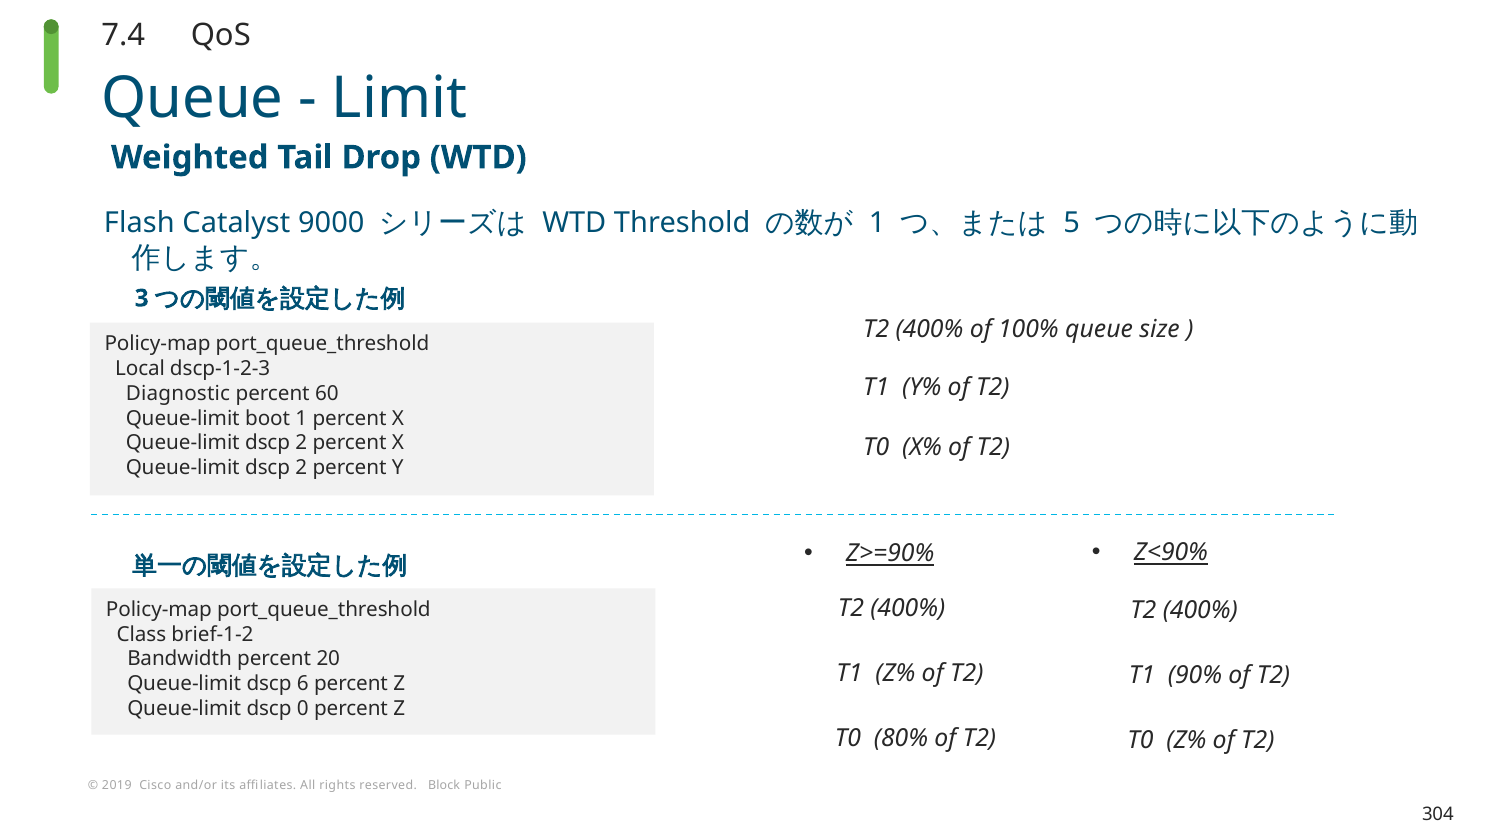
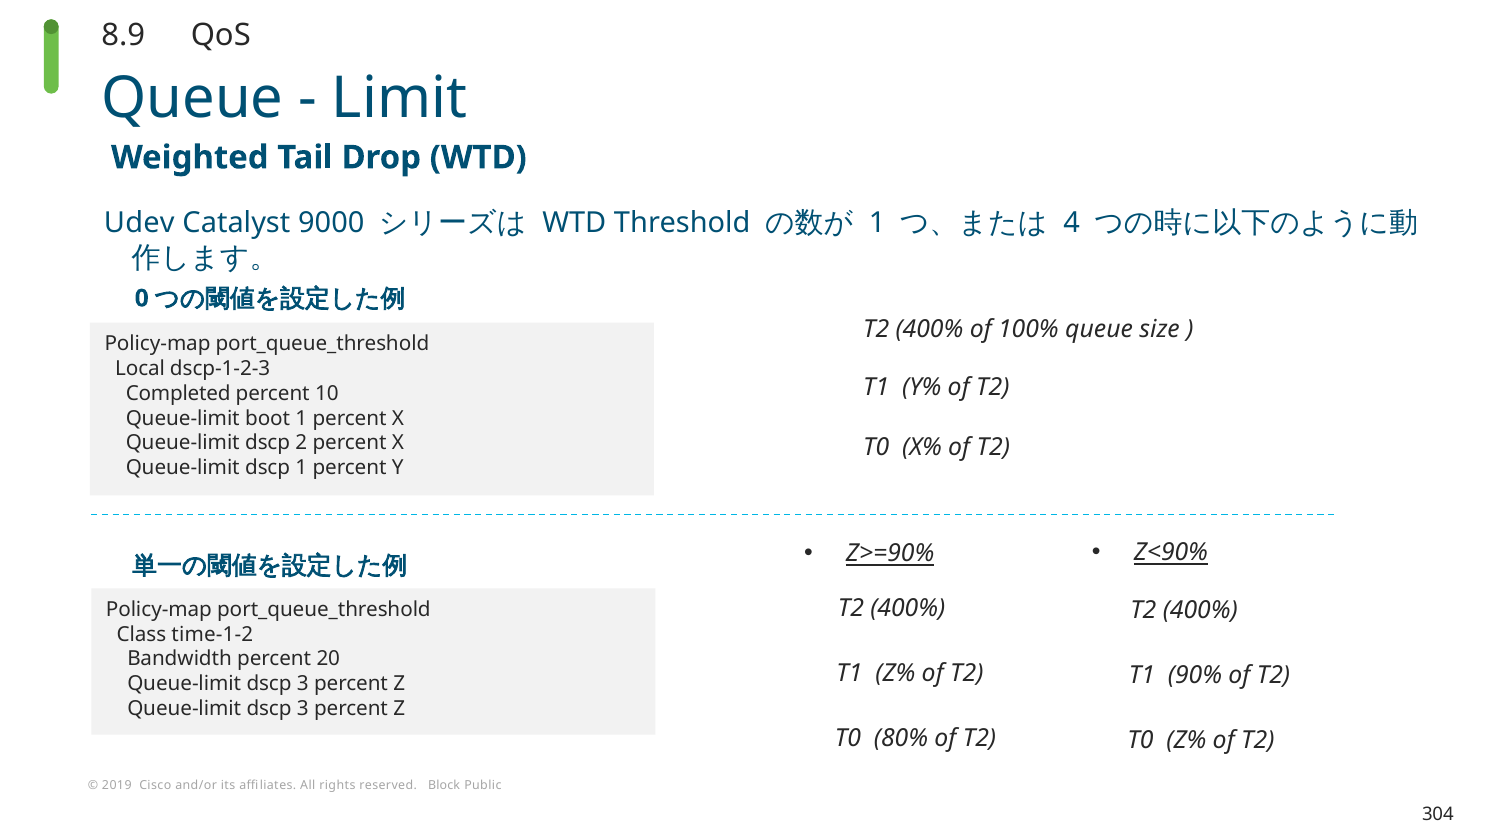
7.4: 7.4 -> 8.9
Flash: Flash -> Udev
5: 5 -> 4
3: 3 -> 0
Diagnostic: Diagnostic -> Completed
60: 60 -> 10
2 at (301, 468): 2 -> 1
brief-1-2: brief-1-2 -> time-1-2
6 at (303, 684): 6 -> 3
0 at (303, 709): 0 -> 3
